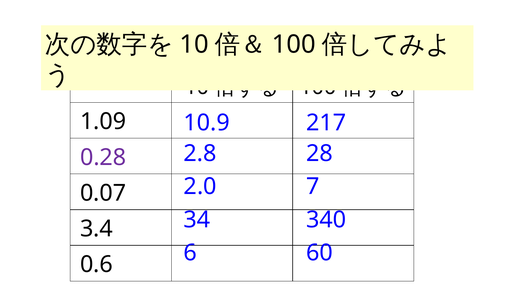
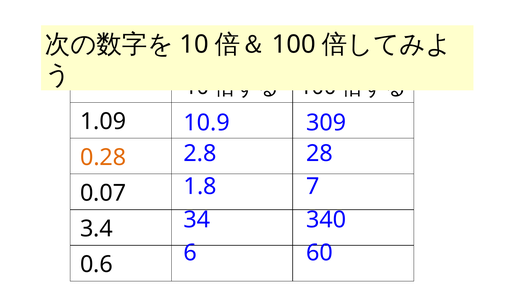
217: 217 -> 309
0.28 colour: purple -> orange
2.0: 2.0 -> 1.8
